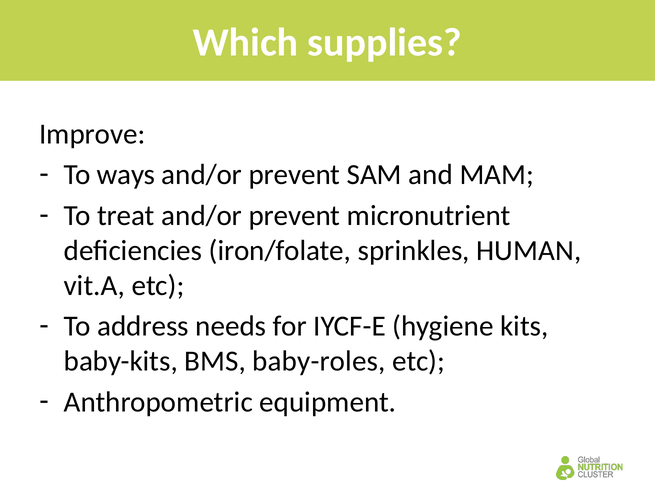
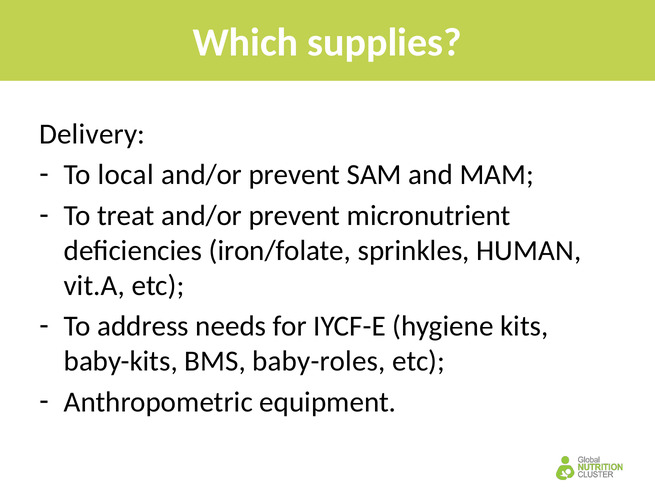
Improve: Improve -> Delivery
ways: ways -> local
